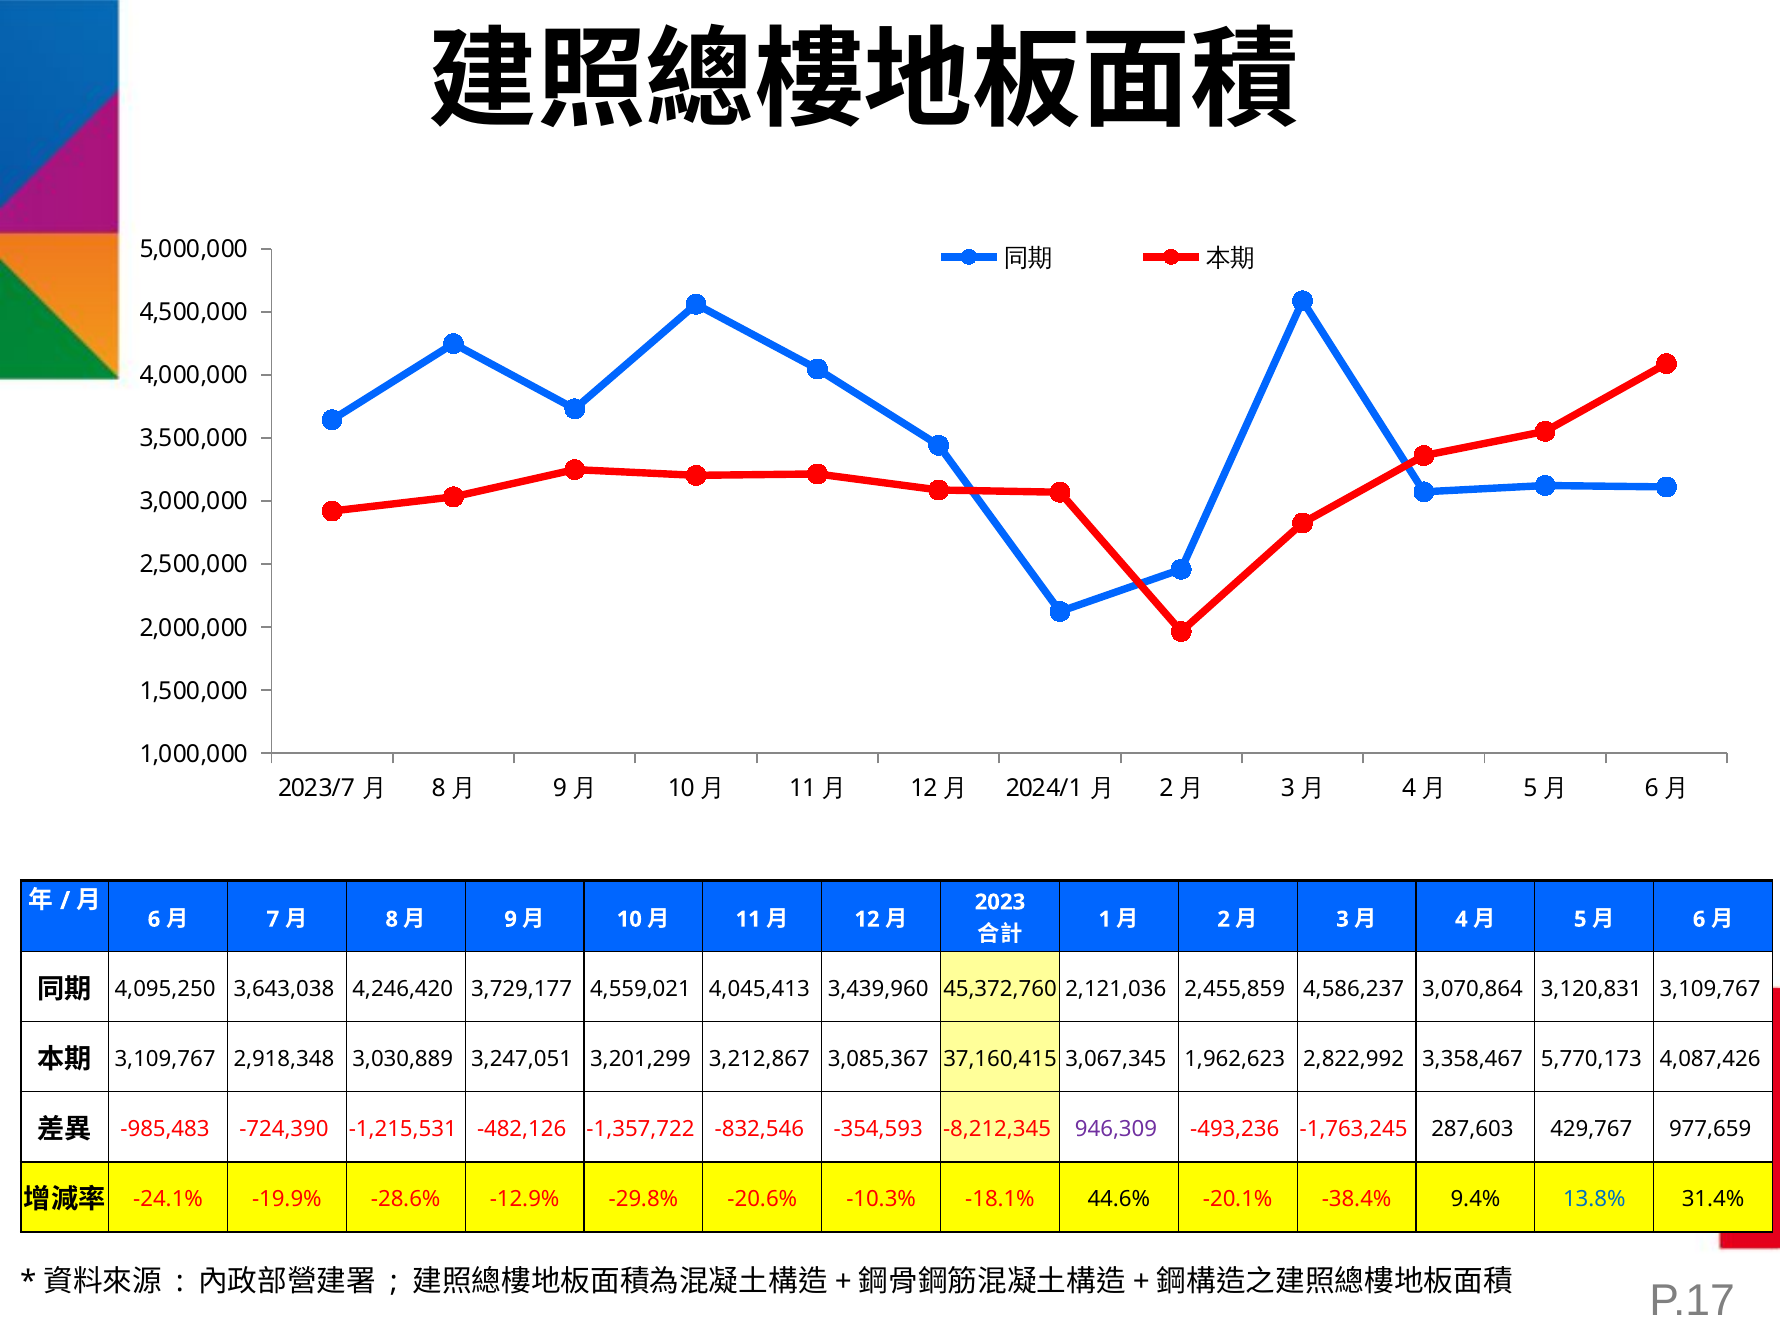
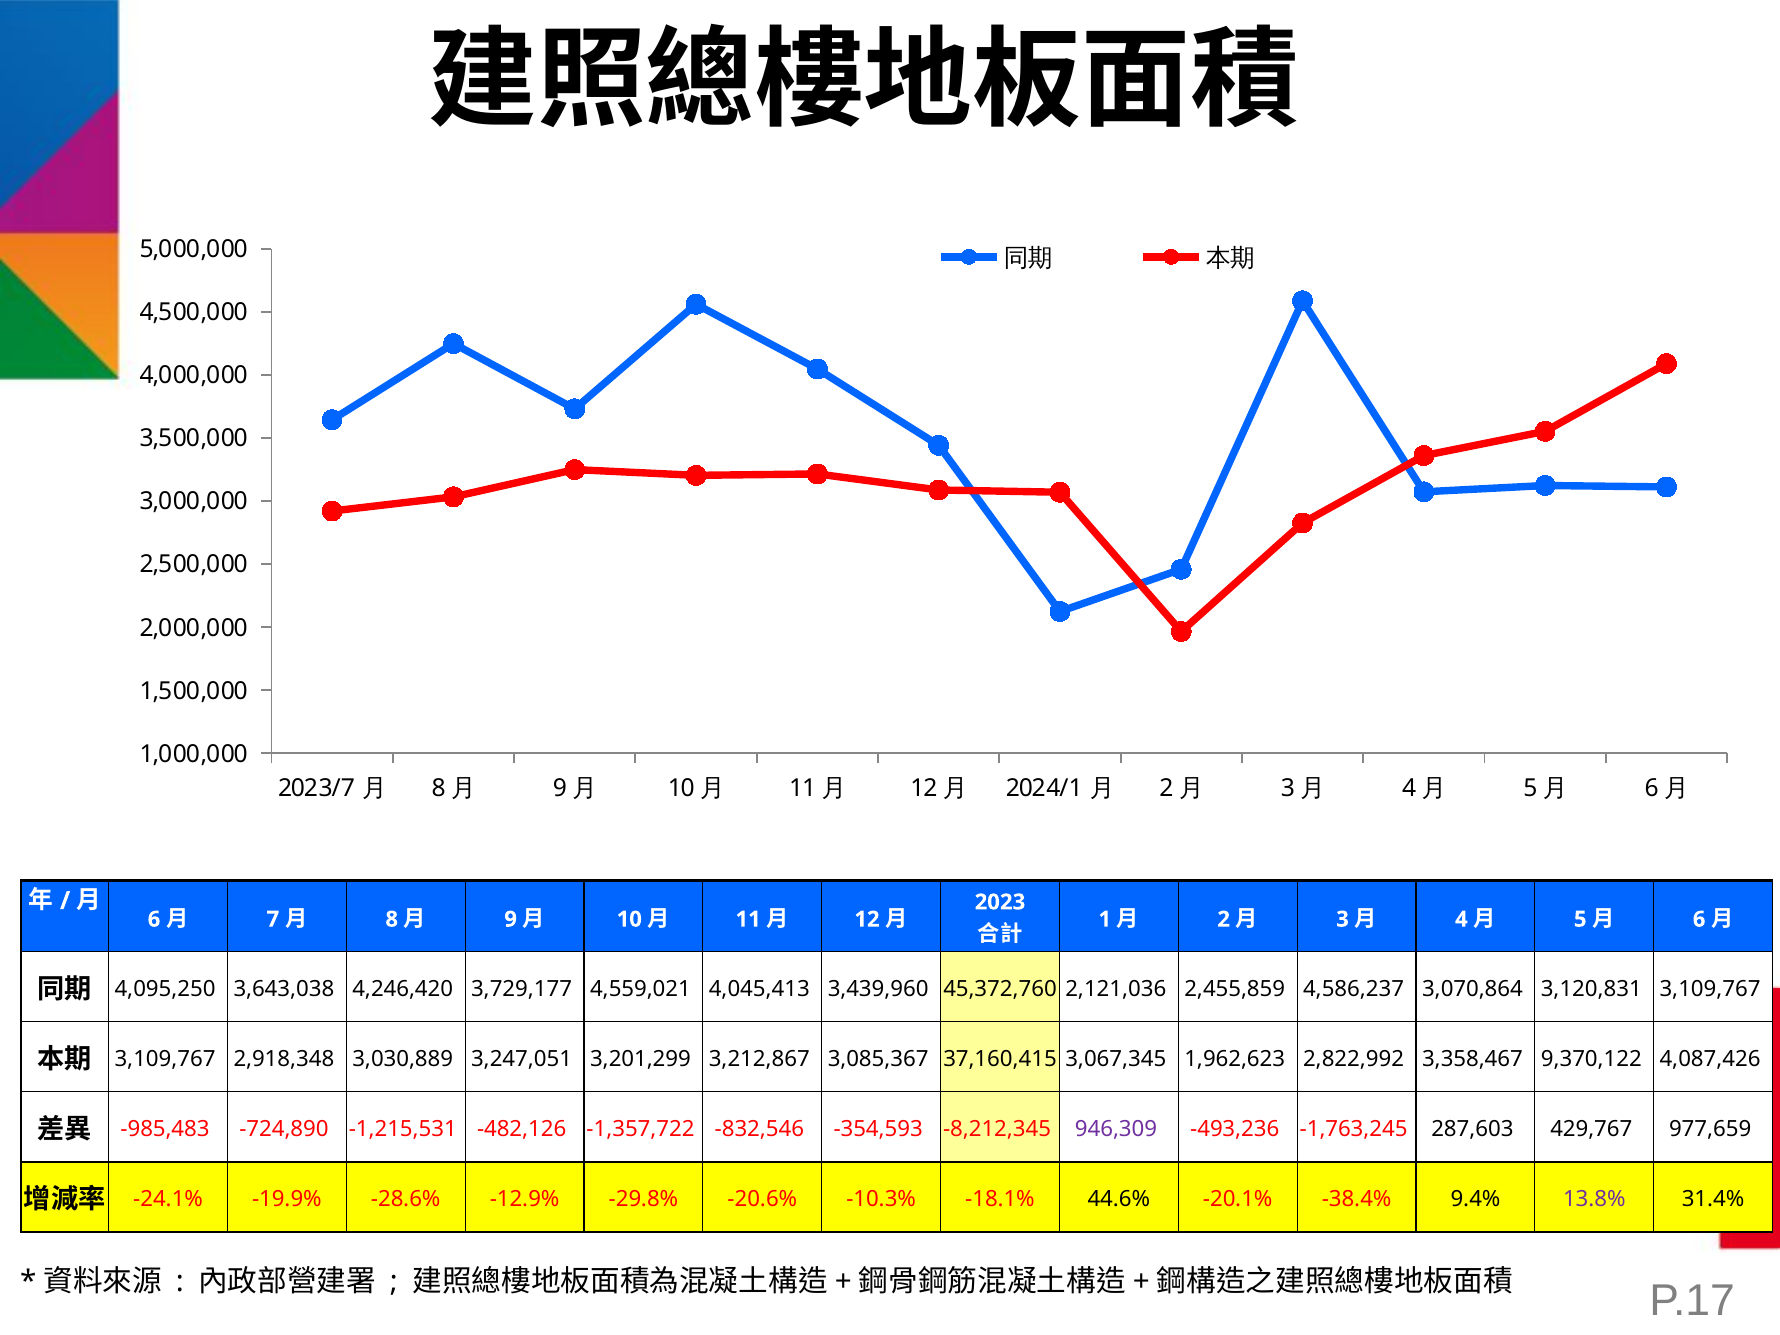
5,770,173: 5,770,173 -> 9,370,122
-724,390: -724,390 -> -724,890
13.8% colour: blue -> purple
